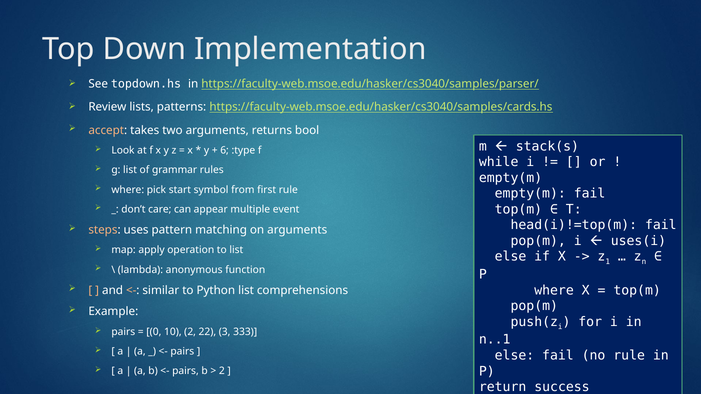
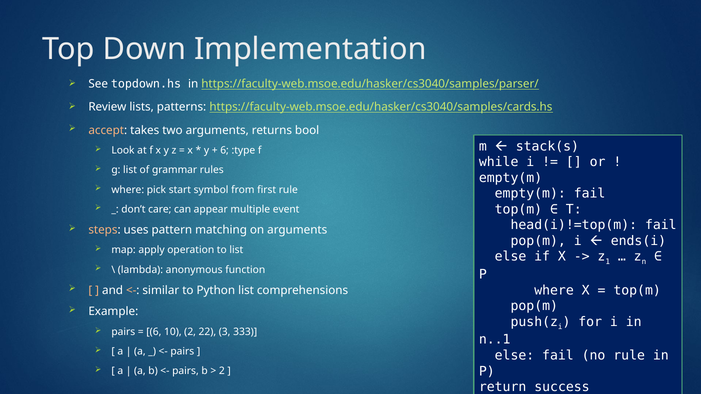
uses(i: uses(i -> ends(i
0 at (154, 332): 0 -> 6
